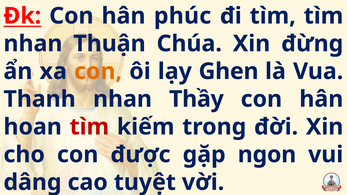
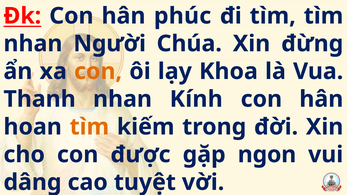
Thuận: Thuận -> Người
Ghen: Ghen -> Khoa
Thầy: Thầy -> Kính
tìm at (89, 127) colour: red -> orange
